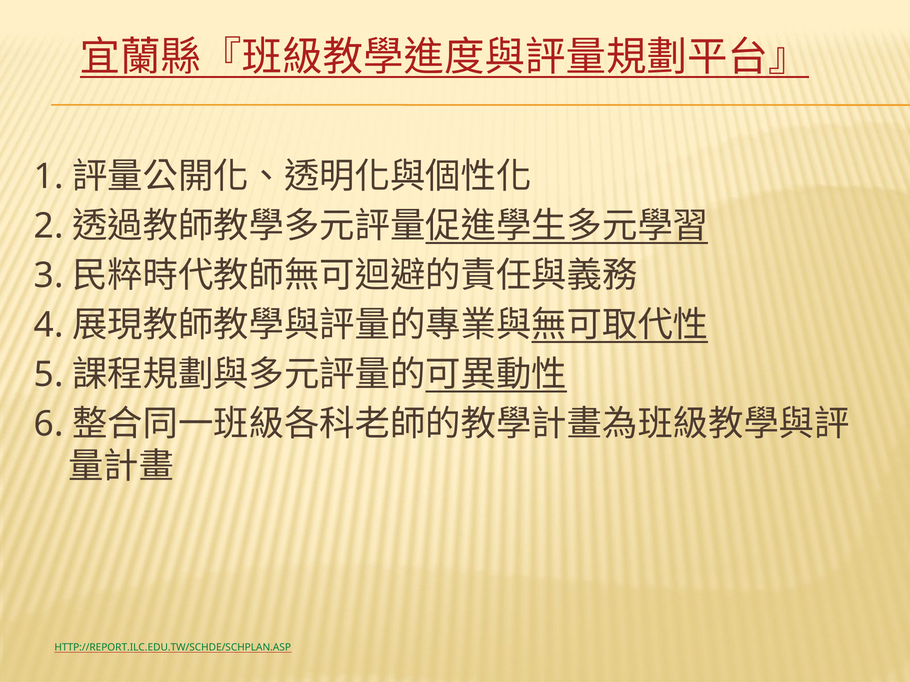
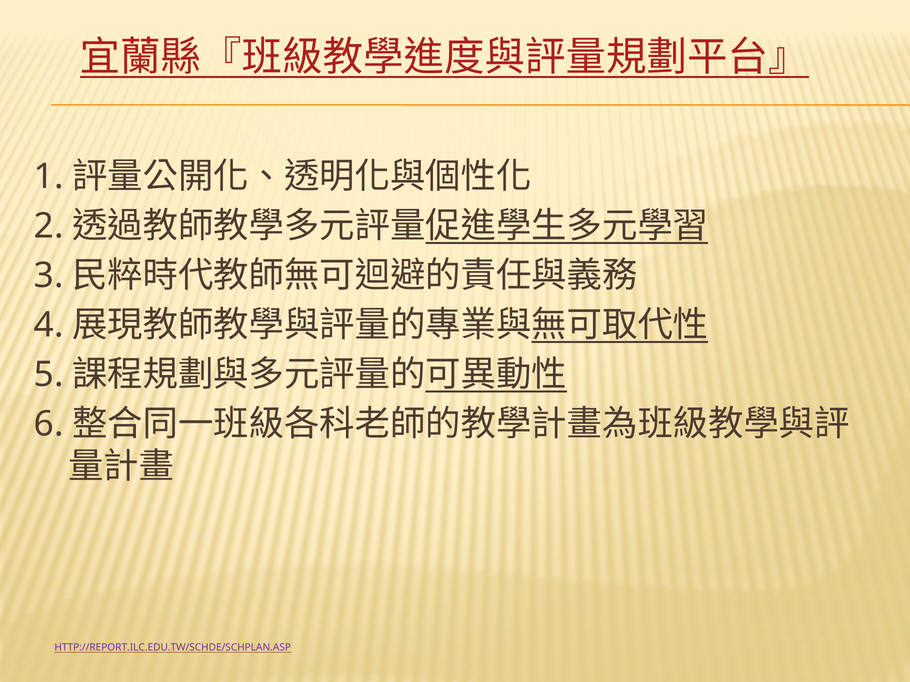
HTTP://REPORT.ILC.EDU.TW/SCHDE/SCHPLAN.ASP colour: green -> purple
